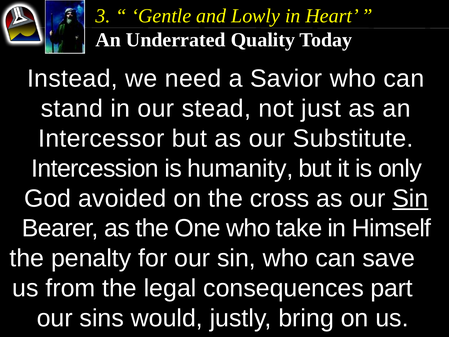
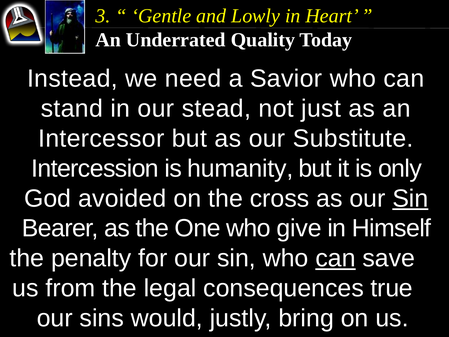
take: take -> give
can at (335, 258) underline: none -> present
part: part -> true
